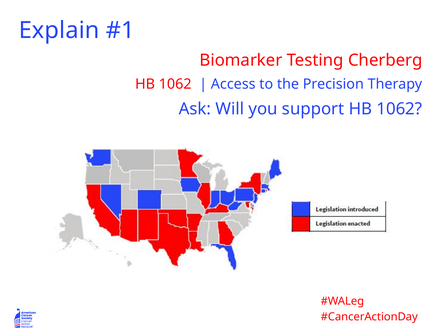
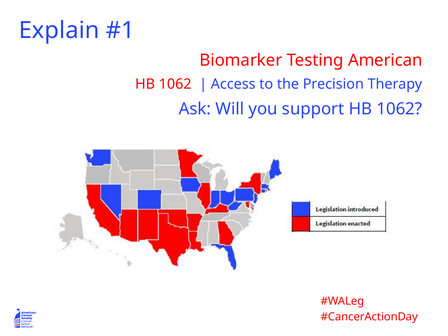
Cherberg: Cherberg -> American
